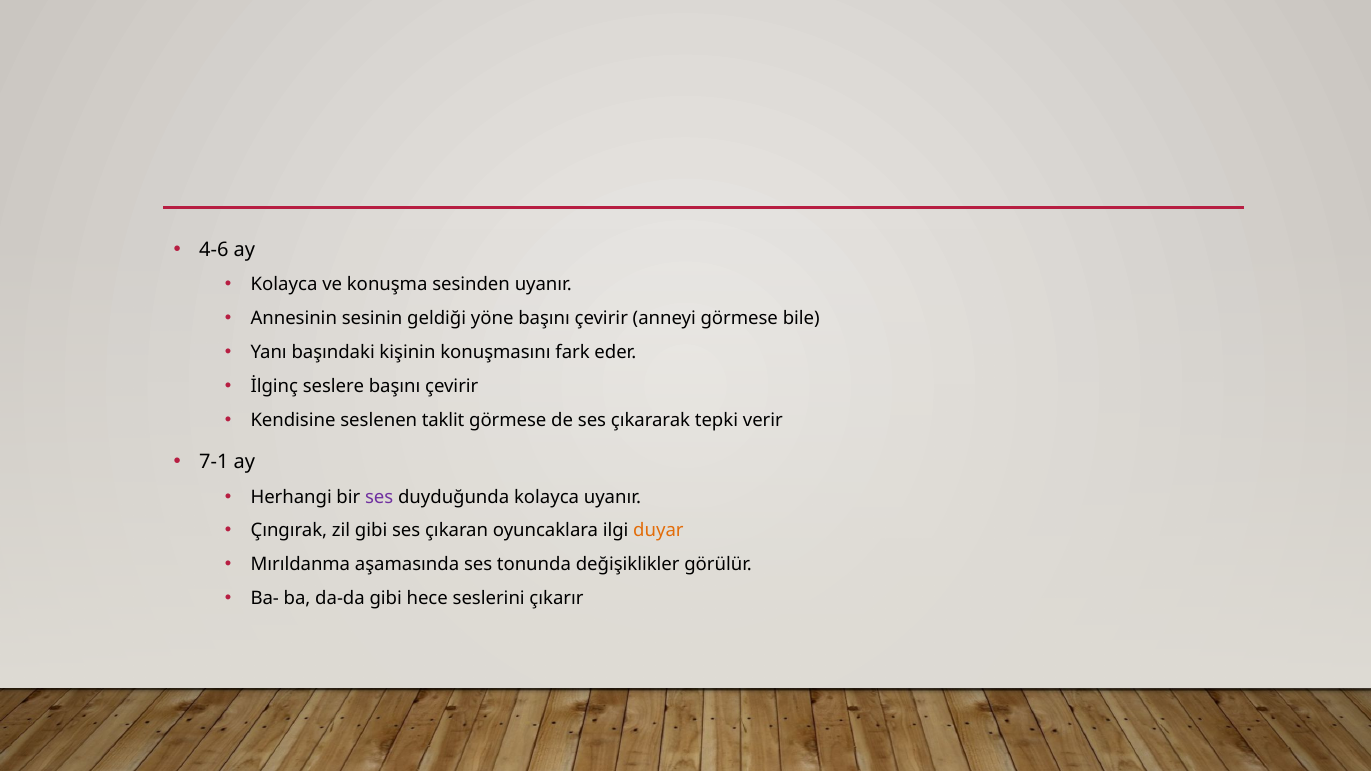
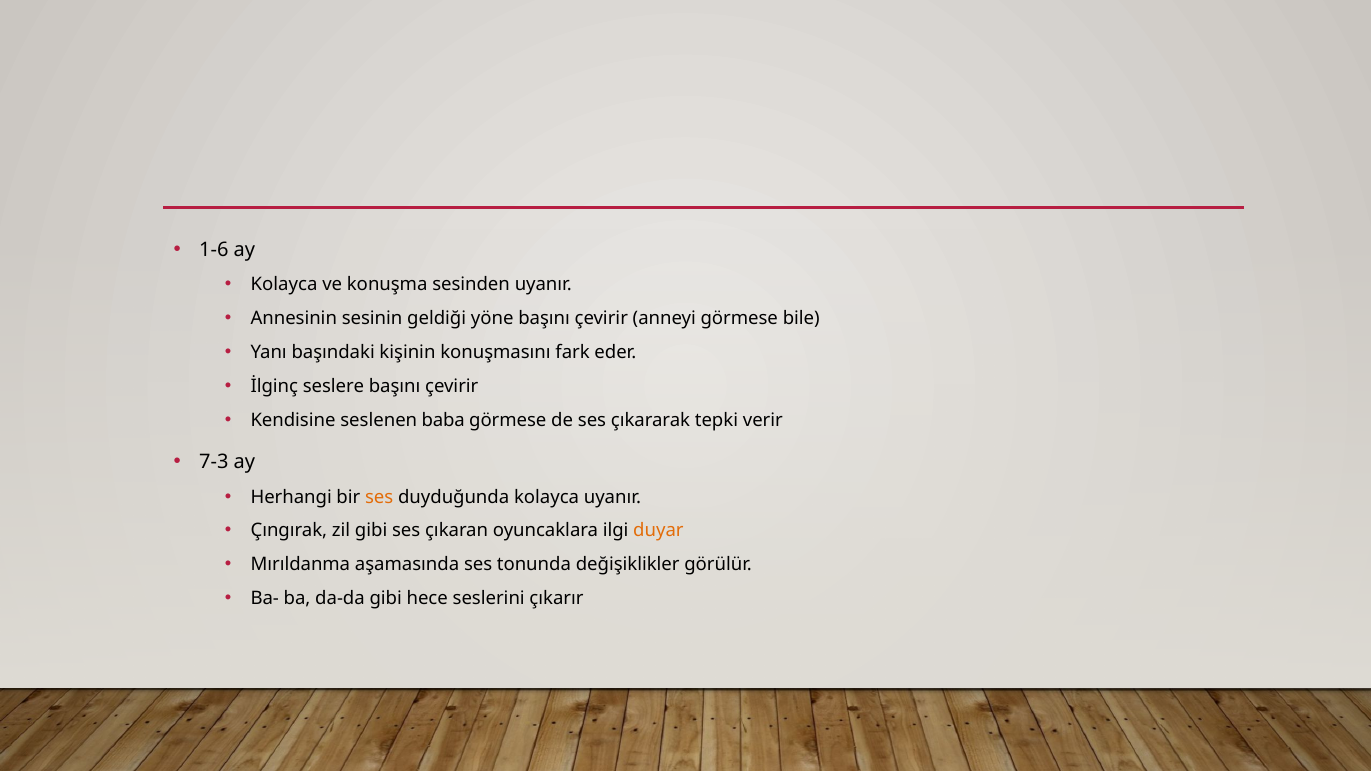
4-6: 4-6 -> 1-6
taklit: taklit -> baba
7-1: 7-1 -> 7-3
ses at (379, 497) colour: purple -> orange
